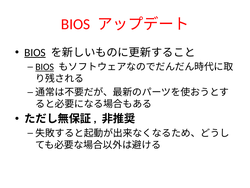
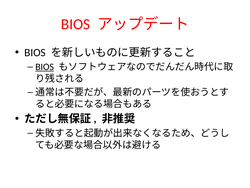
BIOS at (35, 52) underline: present -> none
